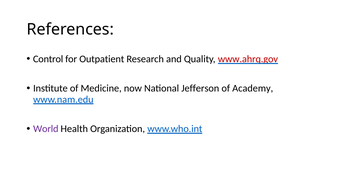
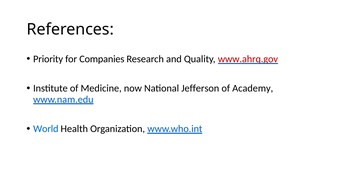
Control: Control -> Priority
Outpatient: Outpatient -> Companies
World colour: purple -> blue
